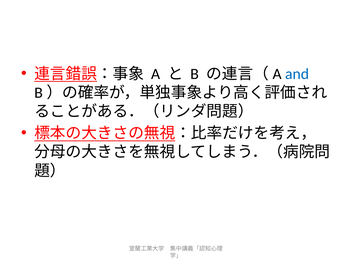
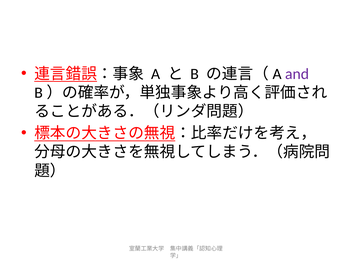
and colour: blue -> purple
